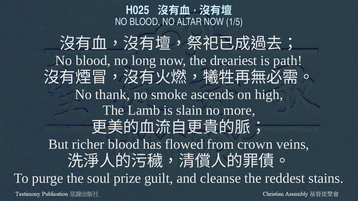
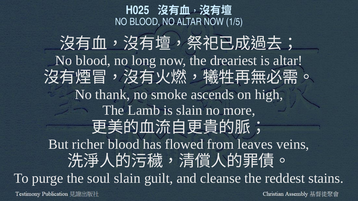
is path: path -> altar
crown: crown -> leaves
soul prize: prize -> slain
